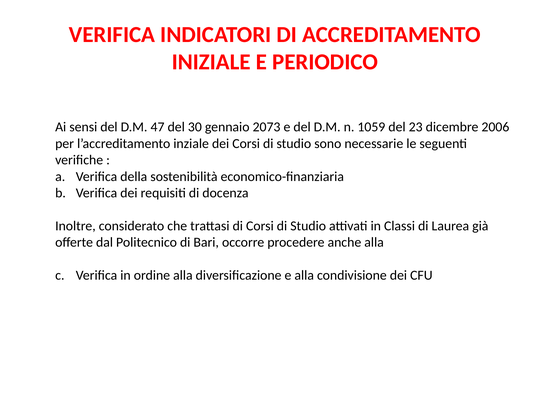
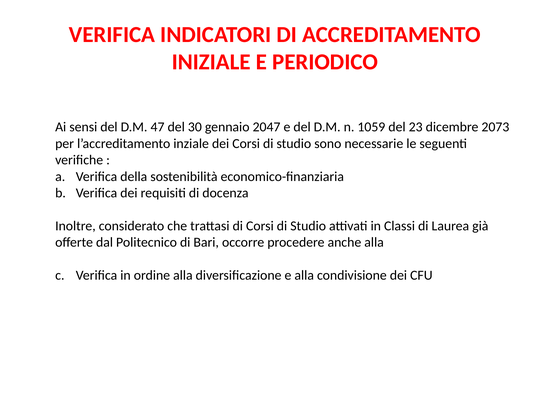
2073: 2073 -> 2047
2006: 2006 -> 2073
